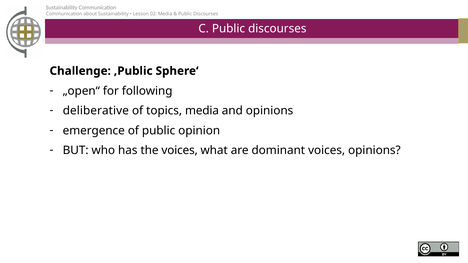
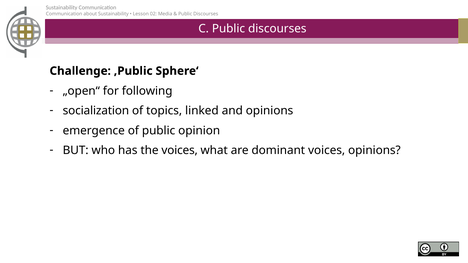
deliberative: deliberative -> socialization
topics media: media -> linked
